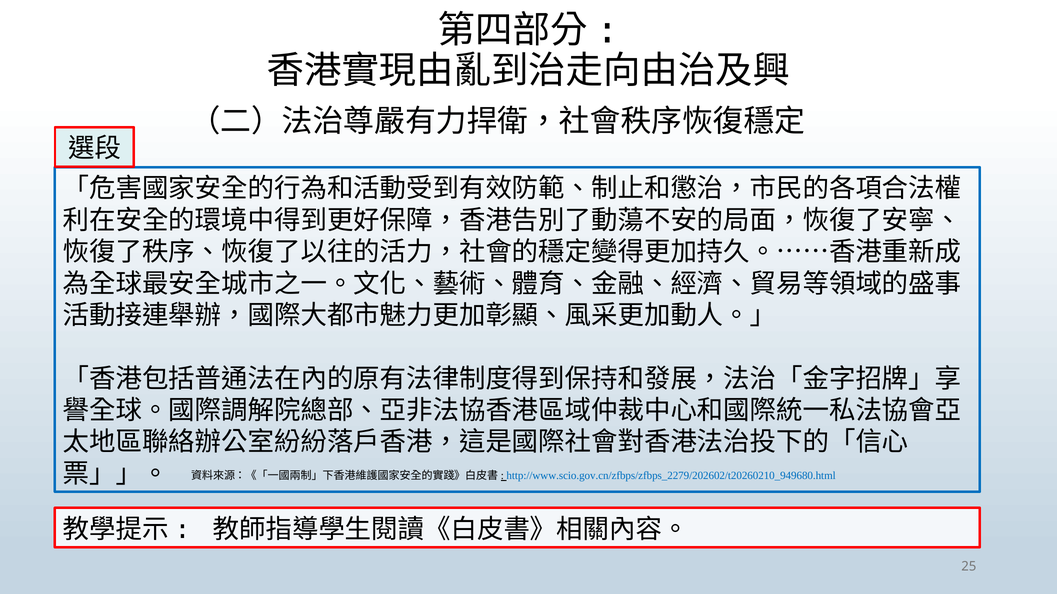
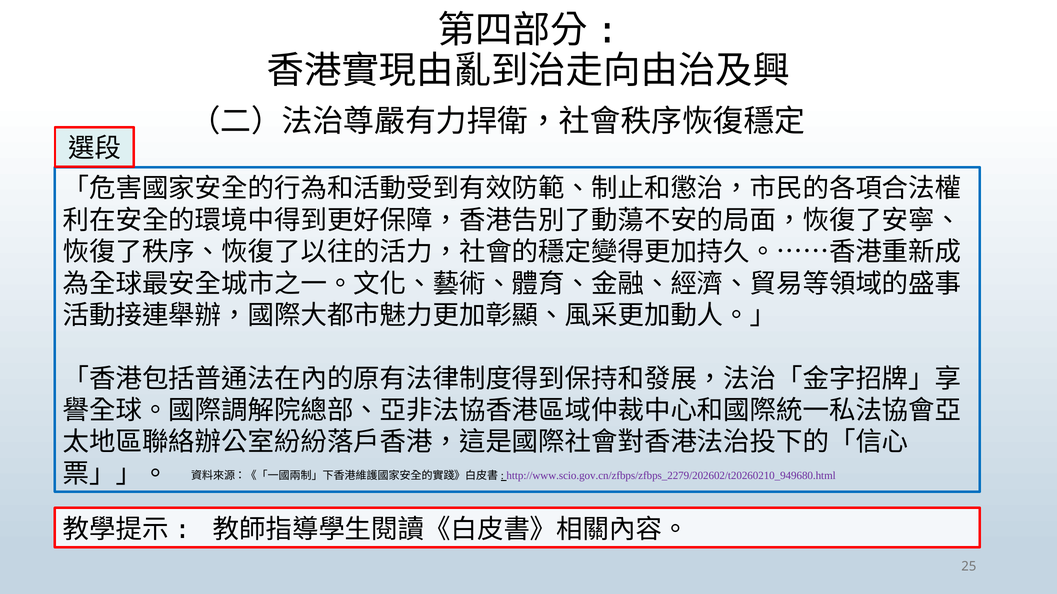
http://www.scio.gov.cn/zfbps/zfbps_2279/202602/t20260210_949680.html colour: blue -> purple
